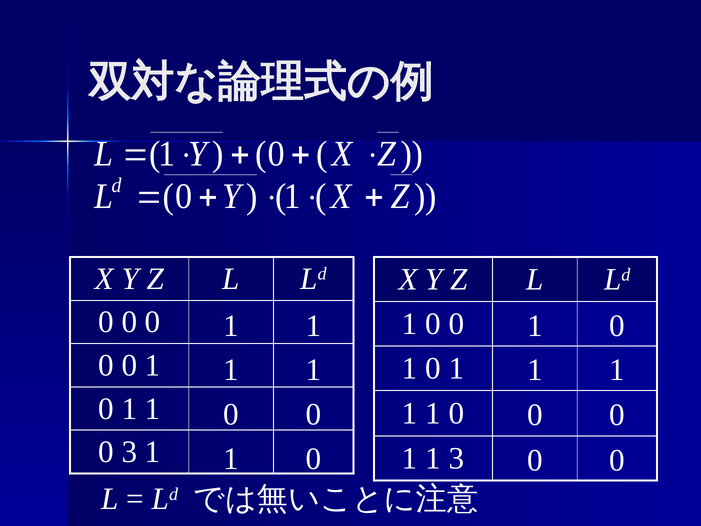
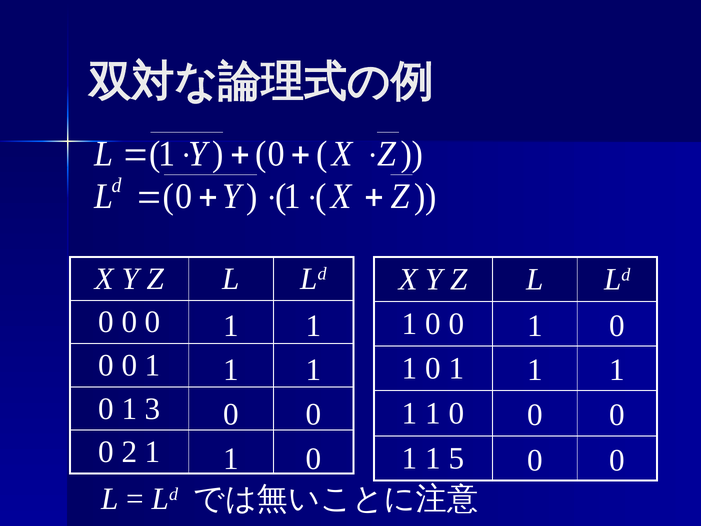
1 at (153, 409): 1 -> 3
0 3: 3 -> 2
1 3: 3 -> 5
